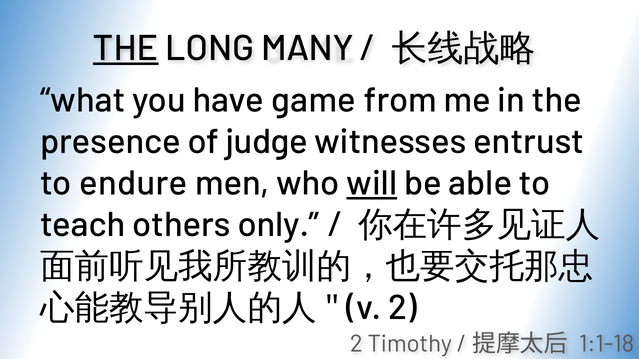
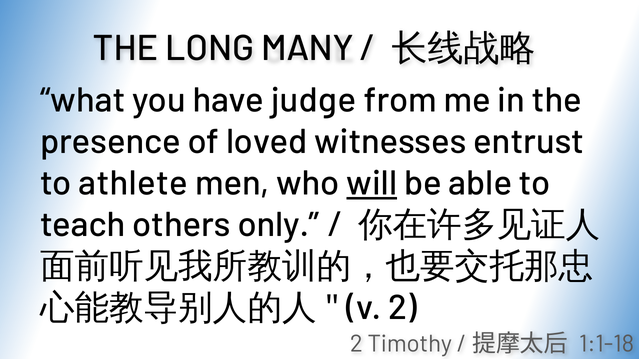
THE at (126, 48) underline: present -> none
game: game -> judge
judge: judge -> loved
endure: endure -> athlete
